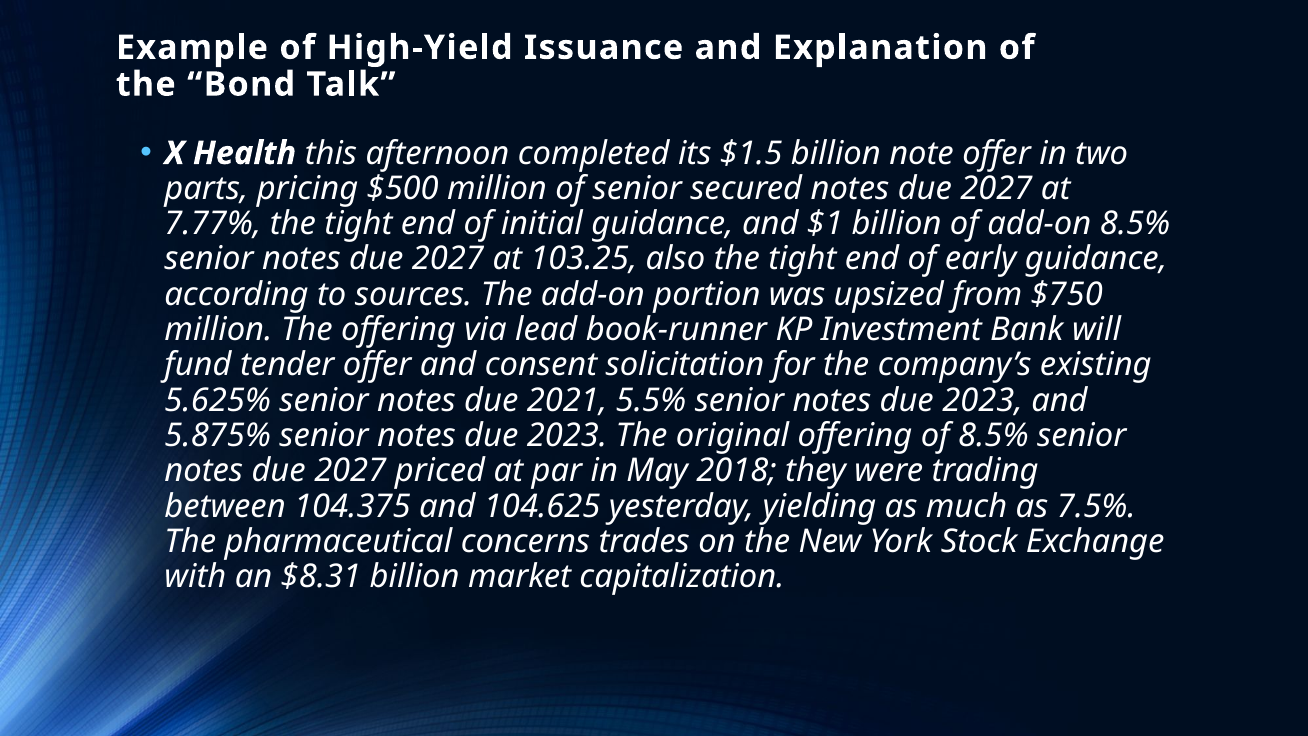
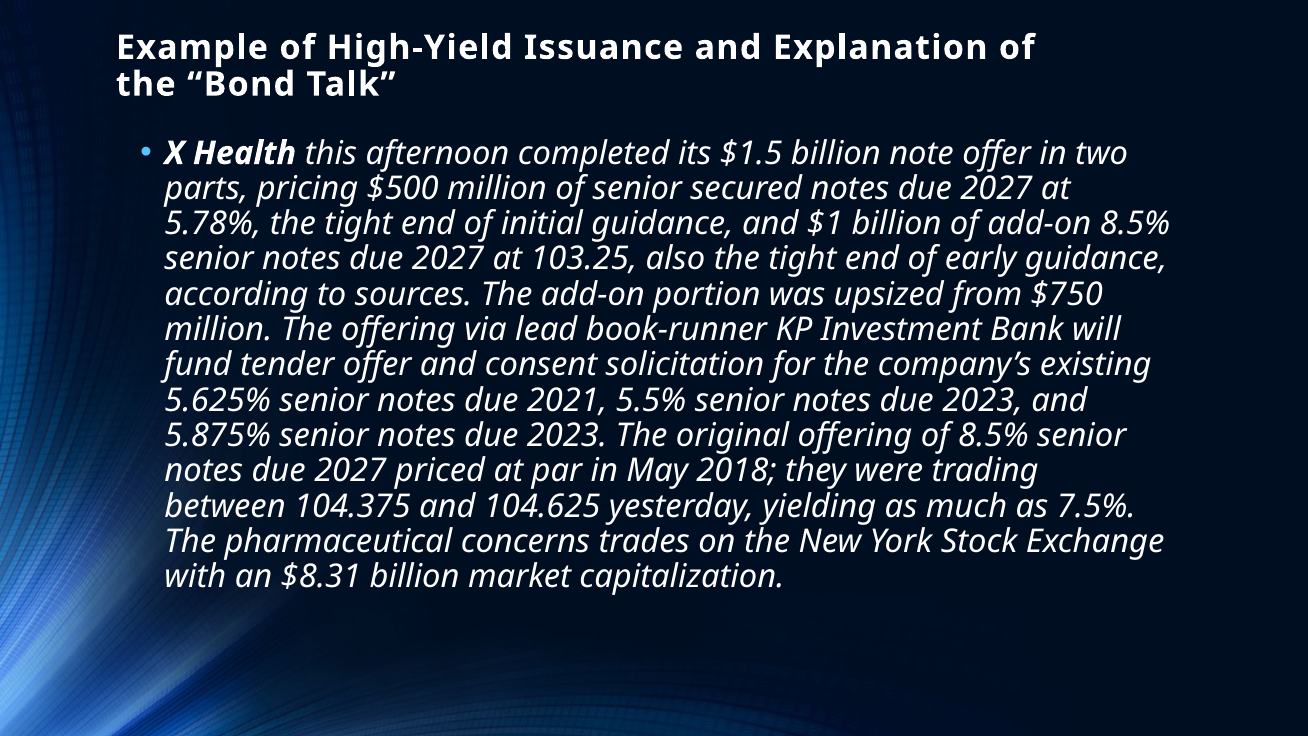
7.77%: 7.77% -> 5.78%
